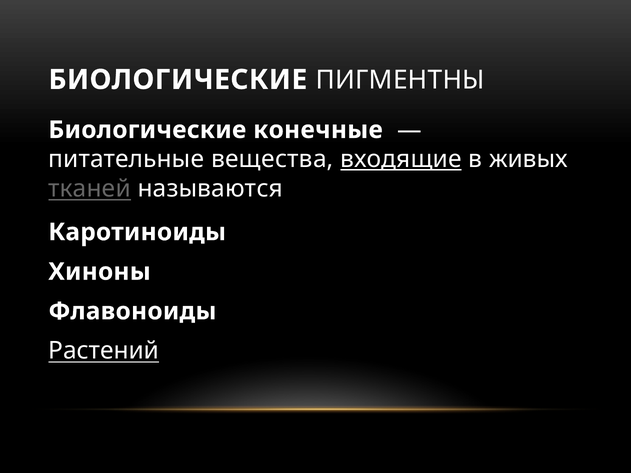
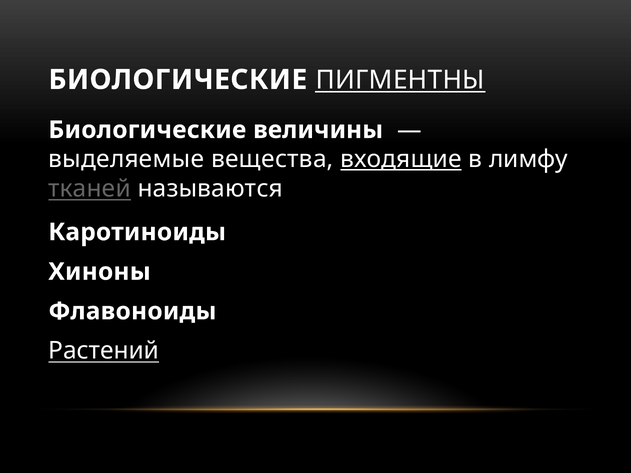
ПИГМЕНТНЫ underline: none -> present
конечные: конечные -> величины
питательные: питательные -> выделяемые
живых: живых -> лимфу
